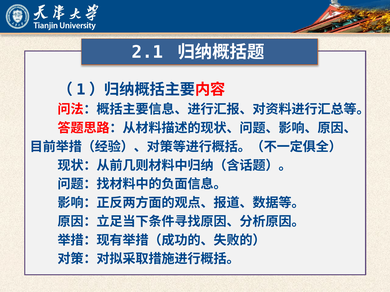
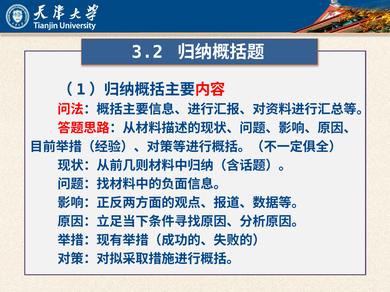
2.1: 2.1 -> 3.2
